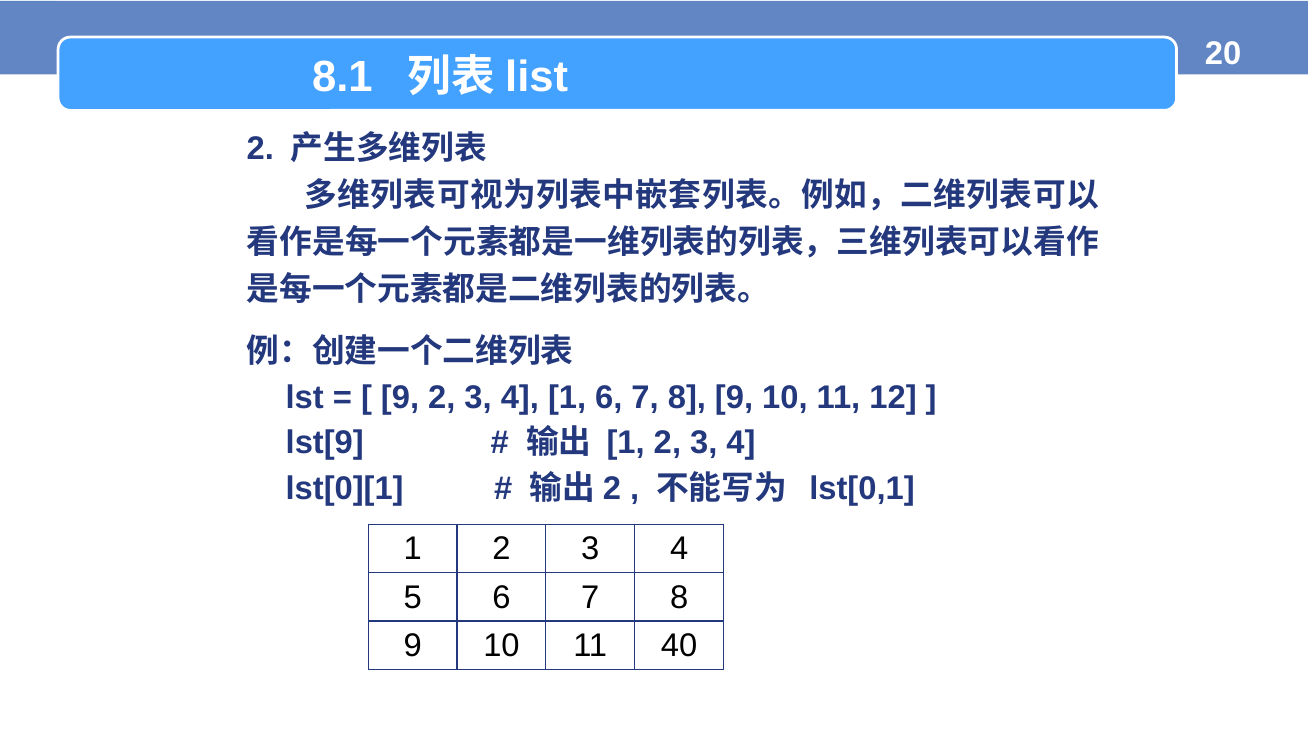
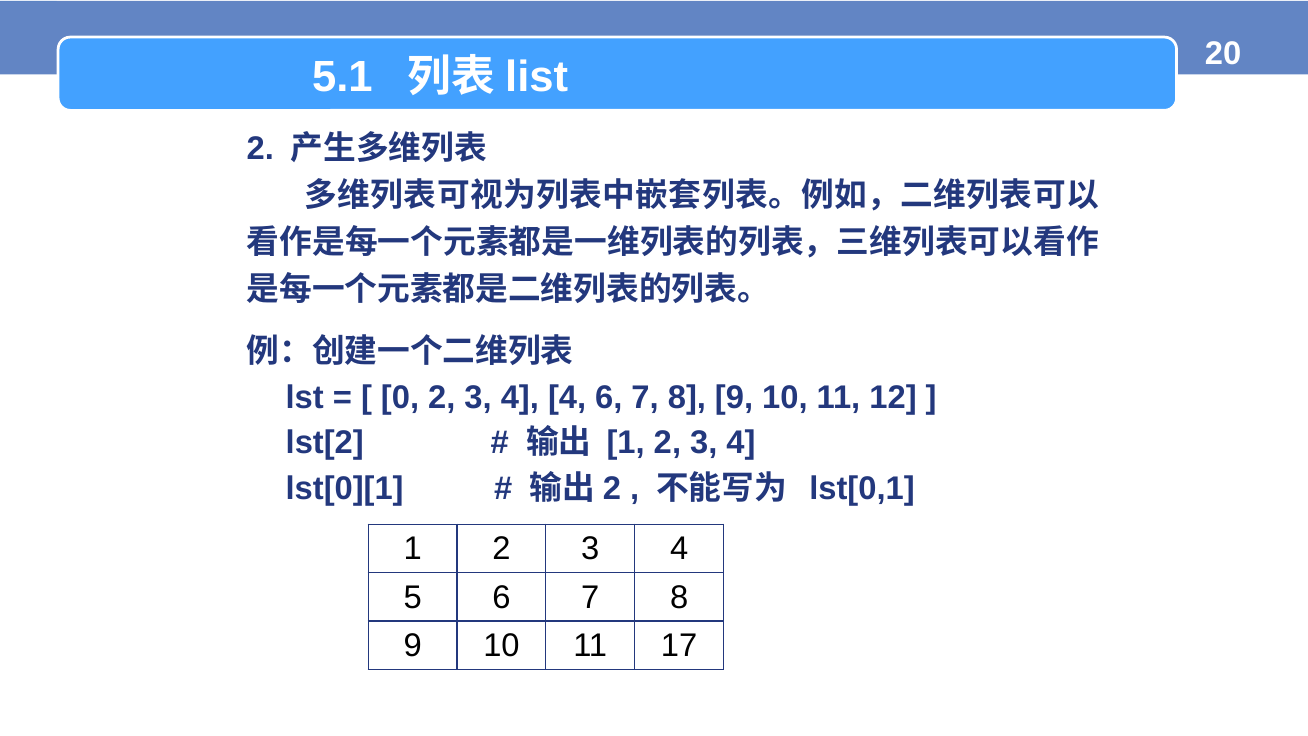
8.1: 8.1 -> 5.1
9 at (400, 397): 9 -> 0
4 1: 1 -> 4
lst[9: lst[9 -> lst[2
40: 40 -> 17
